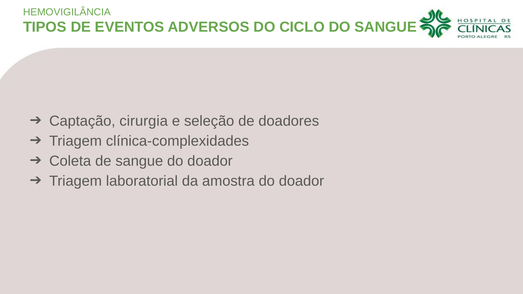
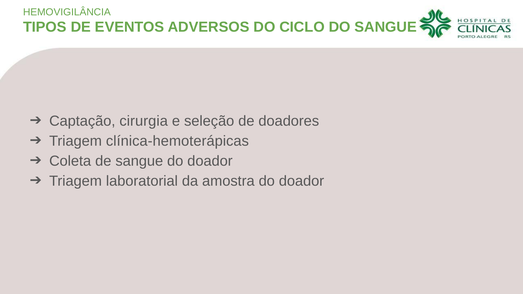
clínica-complexidades: clínica-complexidades -> clínica-hemoterápicas
